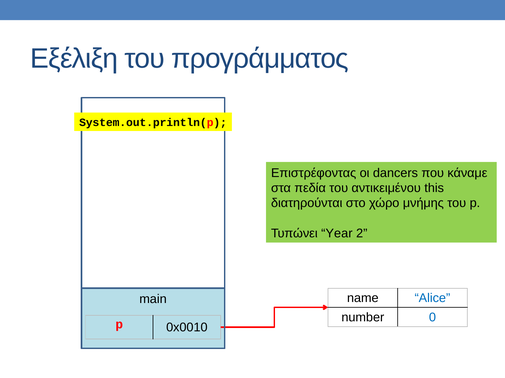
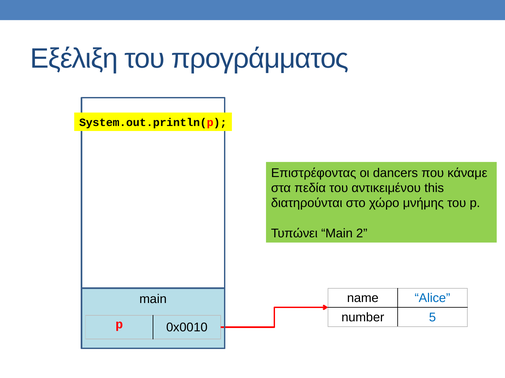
Τυπώνει Year: Year -> Main
0: 0 -> 5
